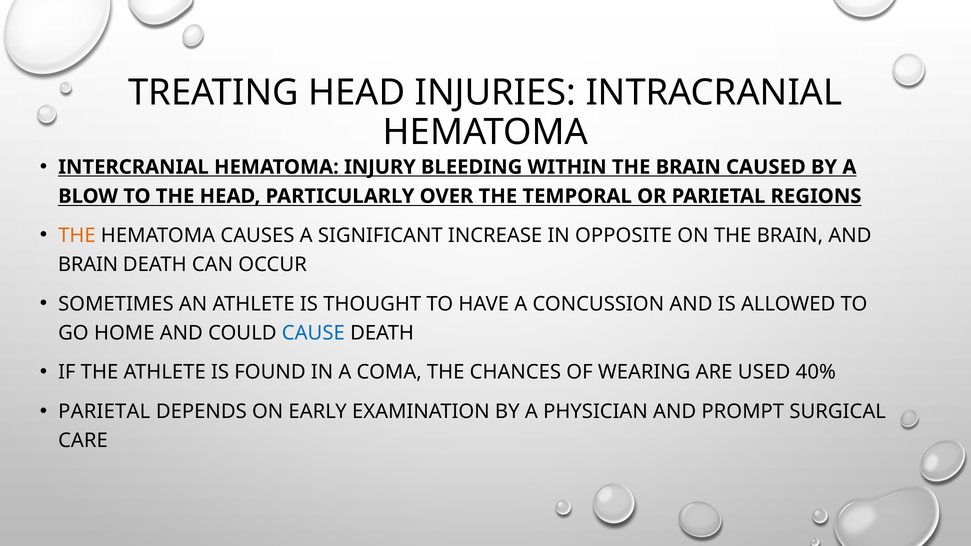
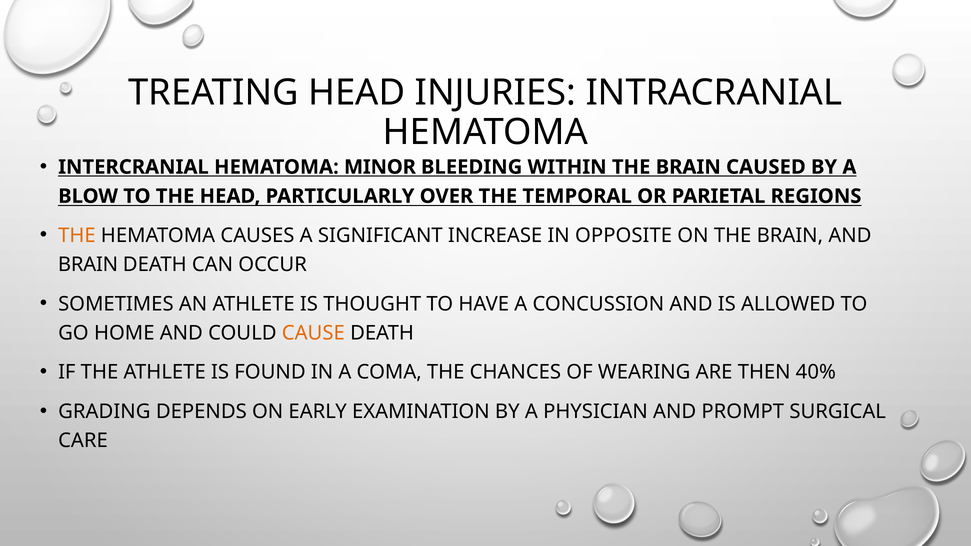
INJURY: INJURY -> MINOR
CAUSE colour: blue -> orange
USED: USED -> THEN
PARIETAL at (104, 412): PARIETAL -> GRADING
